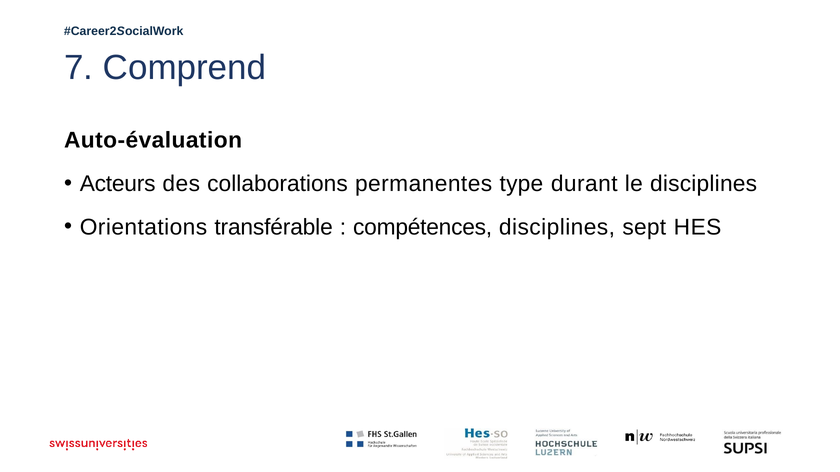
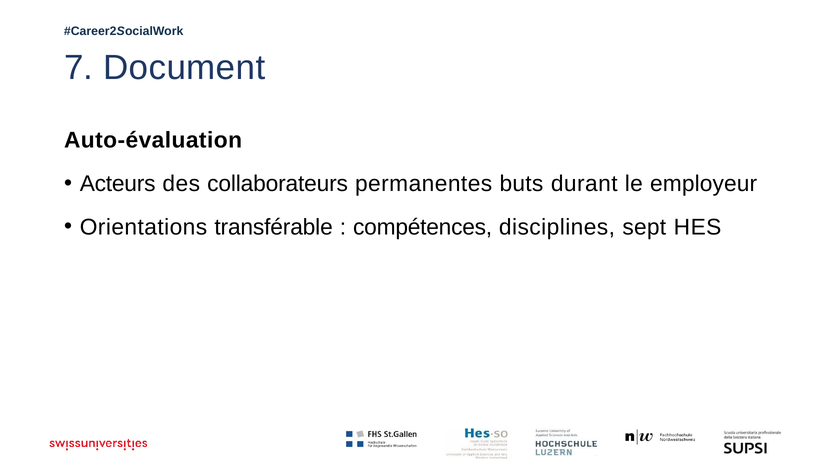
Comprend: Comprend -> Document
collaborations: collaborations -> collaborateurs
type: type -> buts
le disciplines: disciplines -> employeur
